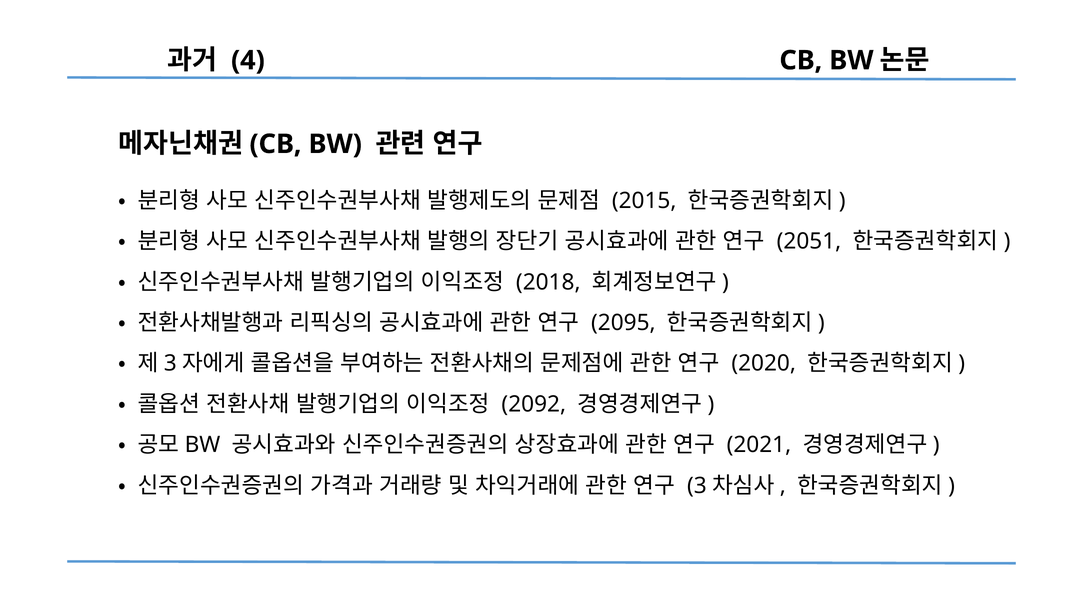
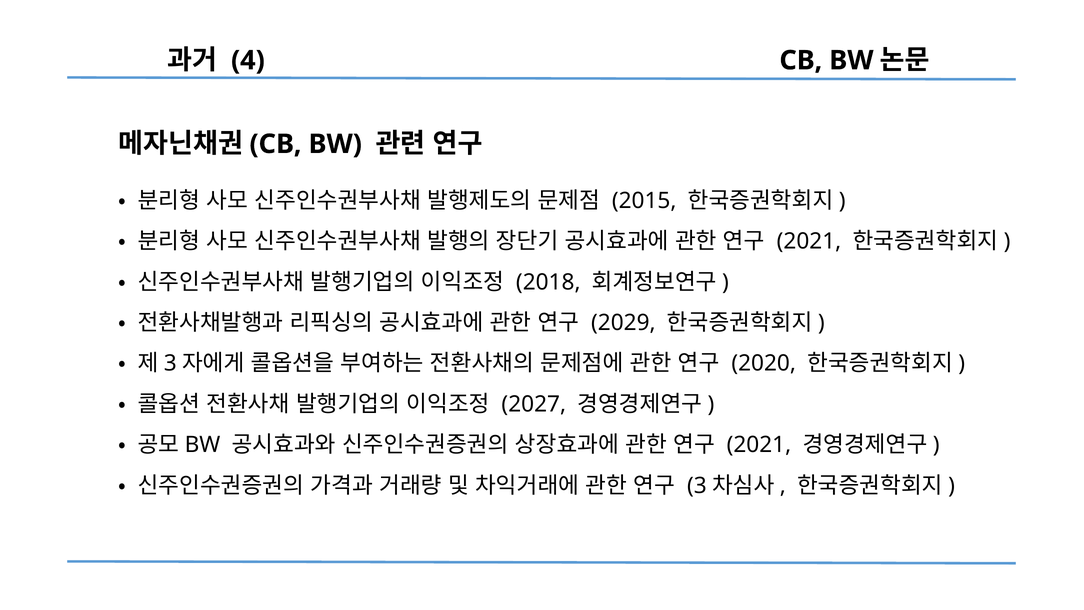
2051 at (809, 241): 2051 -> 2021
2095: 2095 -> 2029
2092: 2092 -> 2027
